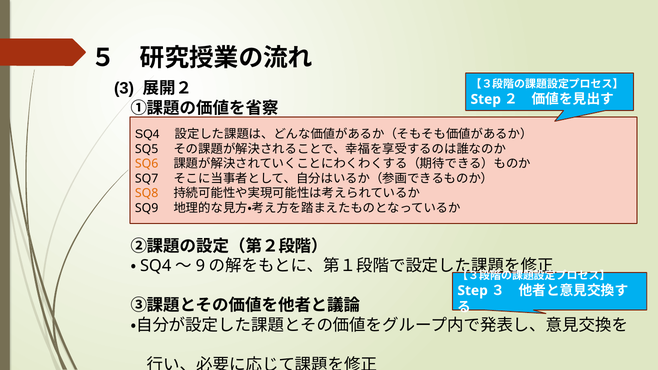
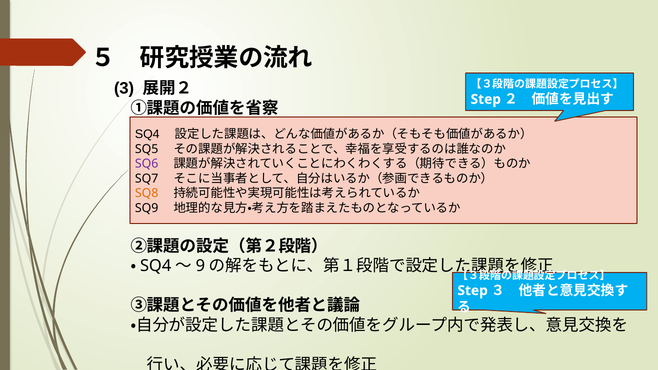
SQ6 colour: orange -> purple
